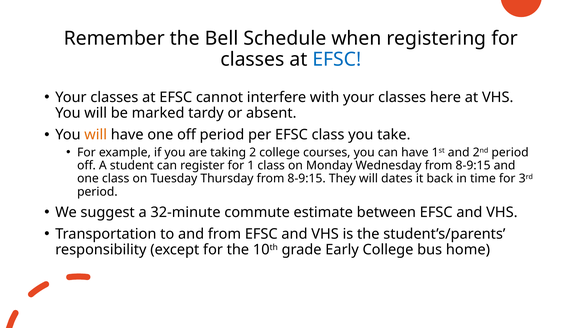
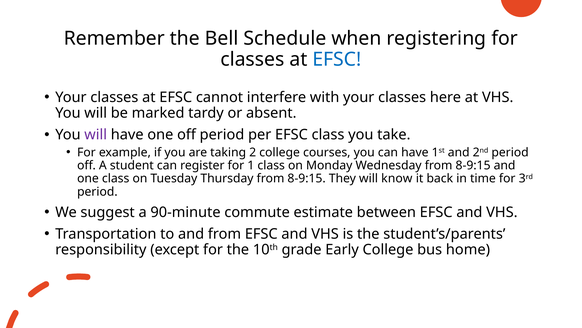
will at (96, 135) colour: orange -> purple
dates: dates -> know
32-minute: 32-minute -> 90-minute
